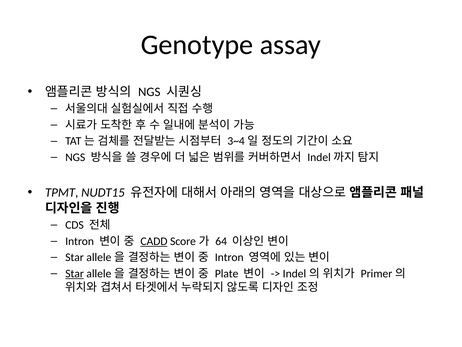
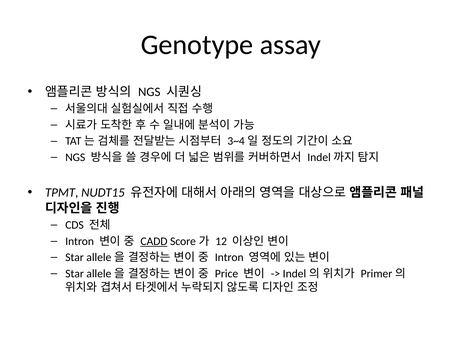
64: 64 -> 12
Star at (75, 273) underline: present -> none
Plate: Plate -> Price
